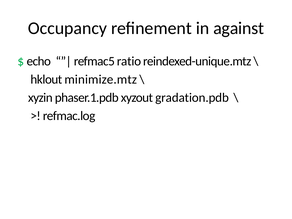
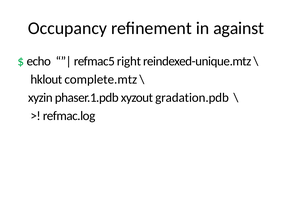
ratio: ratio -> right
minimize.mtz: minimize.mtz -> complete.mtz
